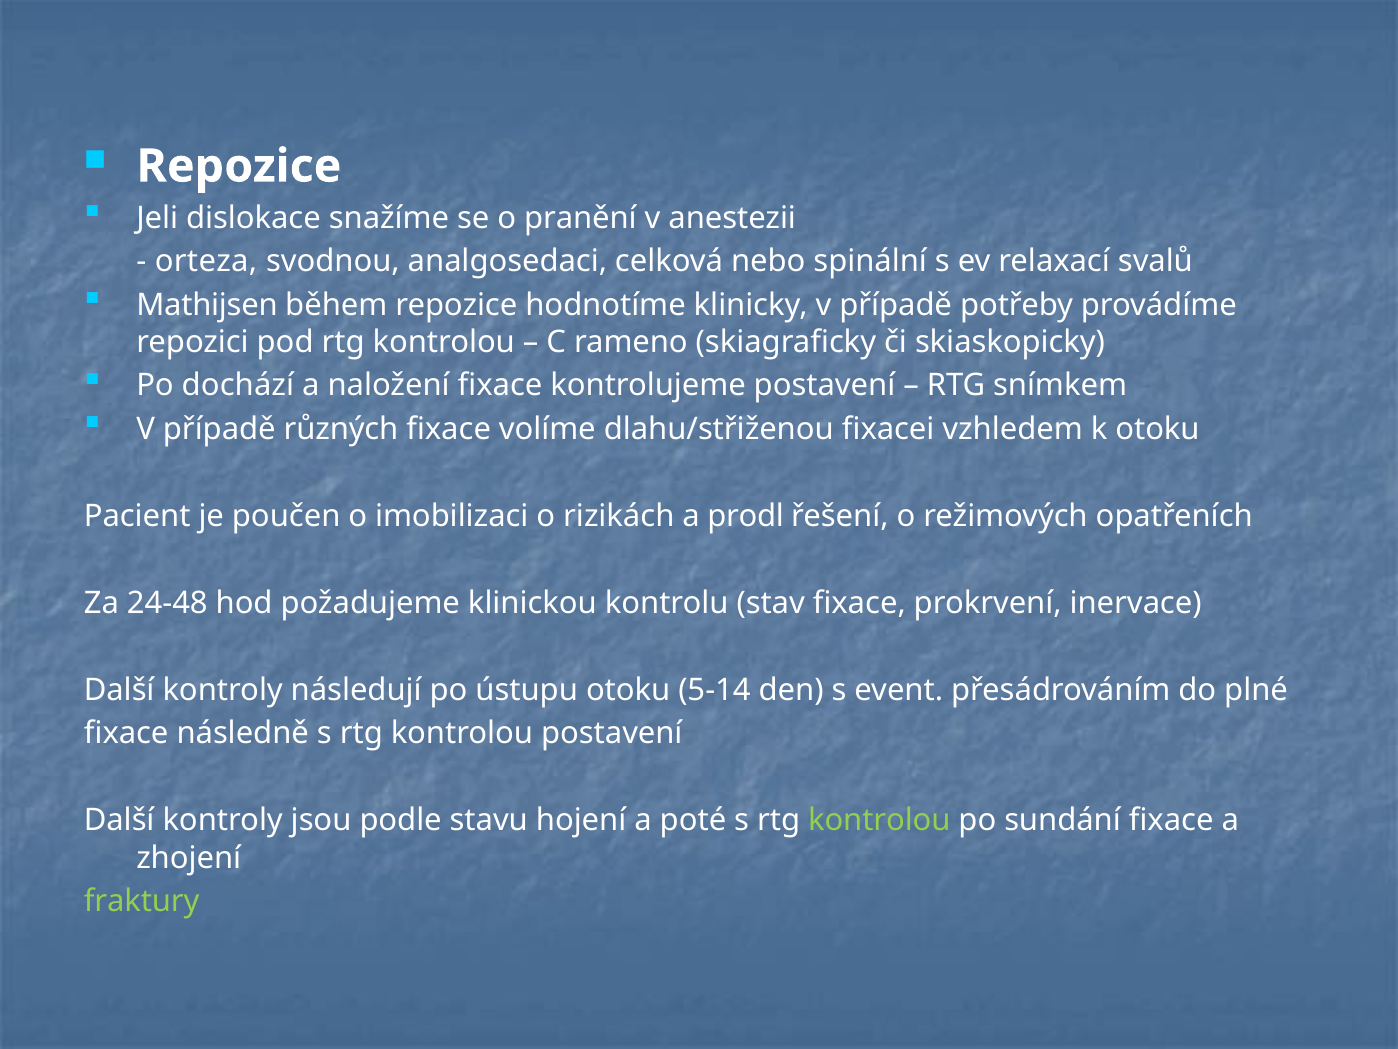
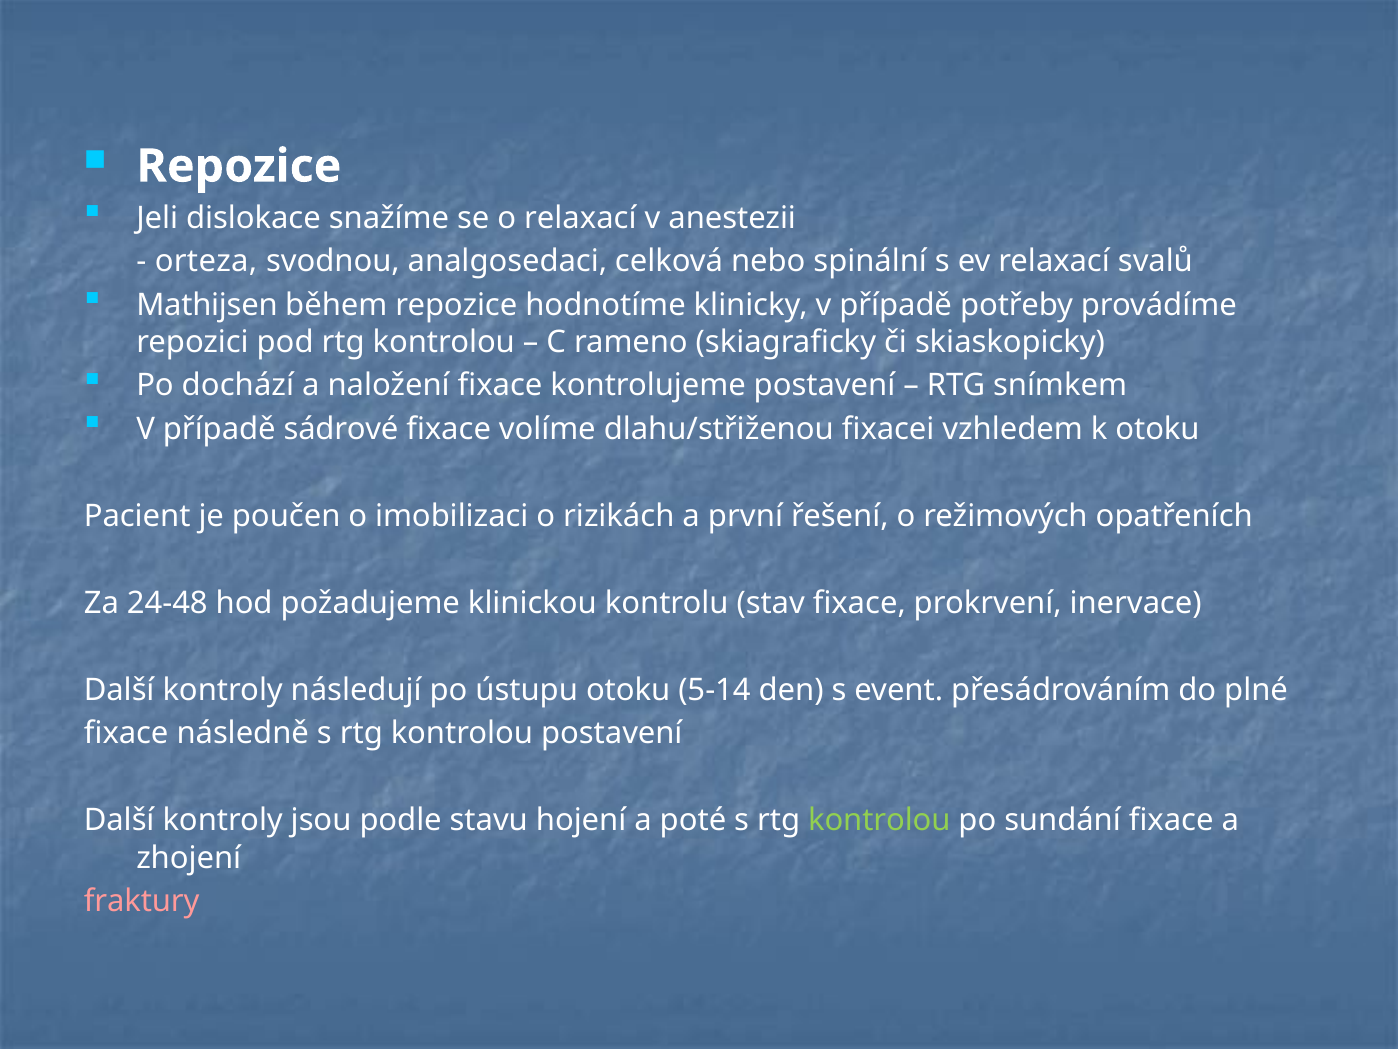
o pranění: pranění -> relaxací
různých: různých -> sádrové
prodl: prodl -> první
fraktury colour: light green -> pink
